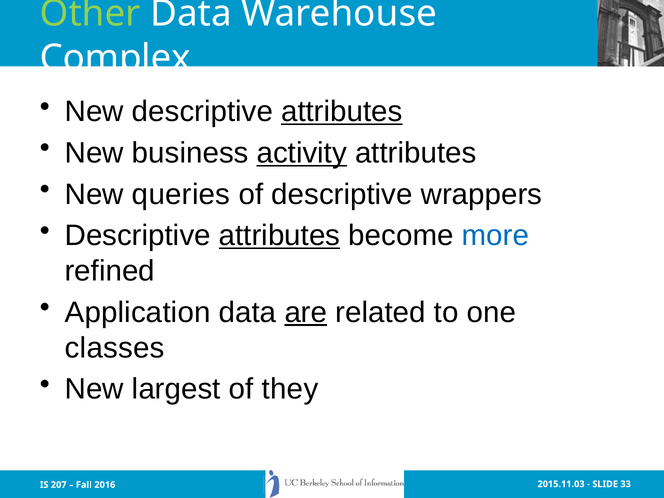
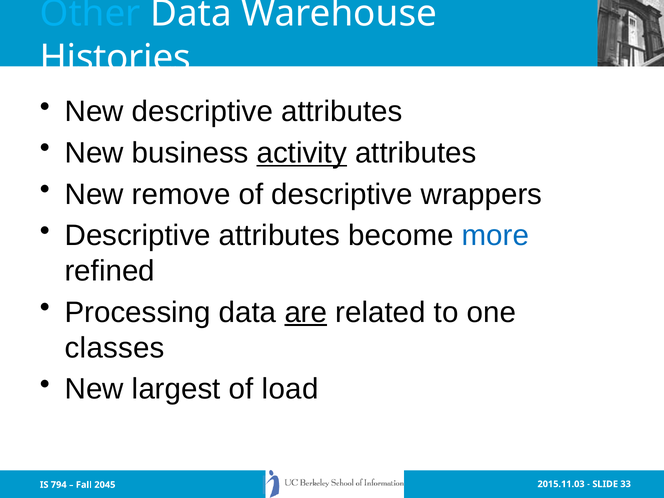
Other colour: light green -> light blue
Complex: Complex -> Histories
attributes at (342, 112) underline: present -> none
queries: queries -> remove
attributes at (280, 236) underline: present -> none
Application: Application -> Processing
they: they -> load
207: 207 -> 794
2016: 2016 -> 2045
